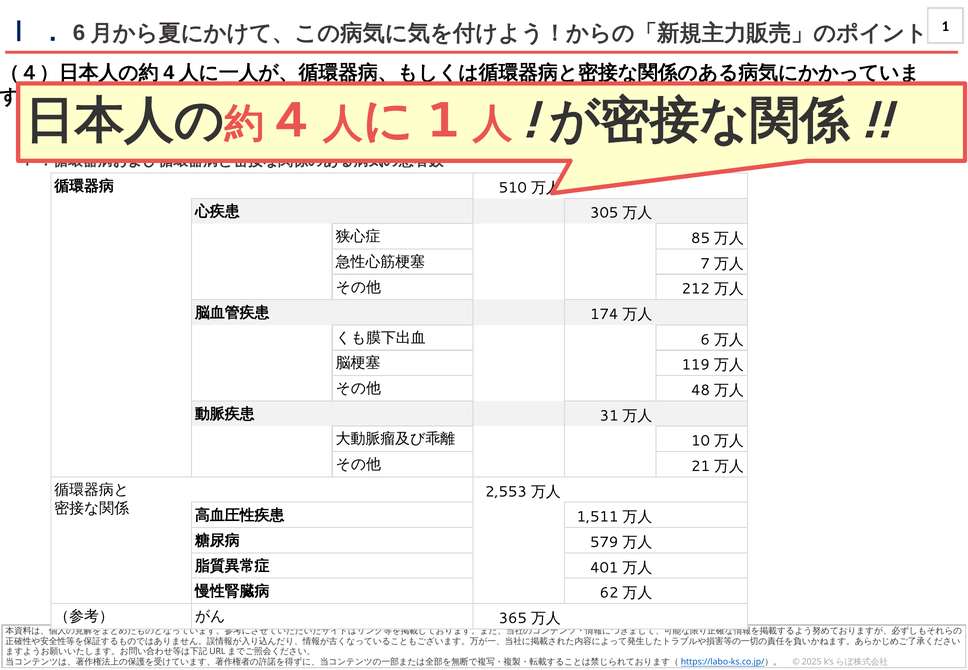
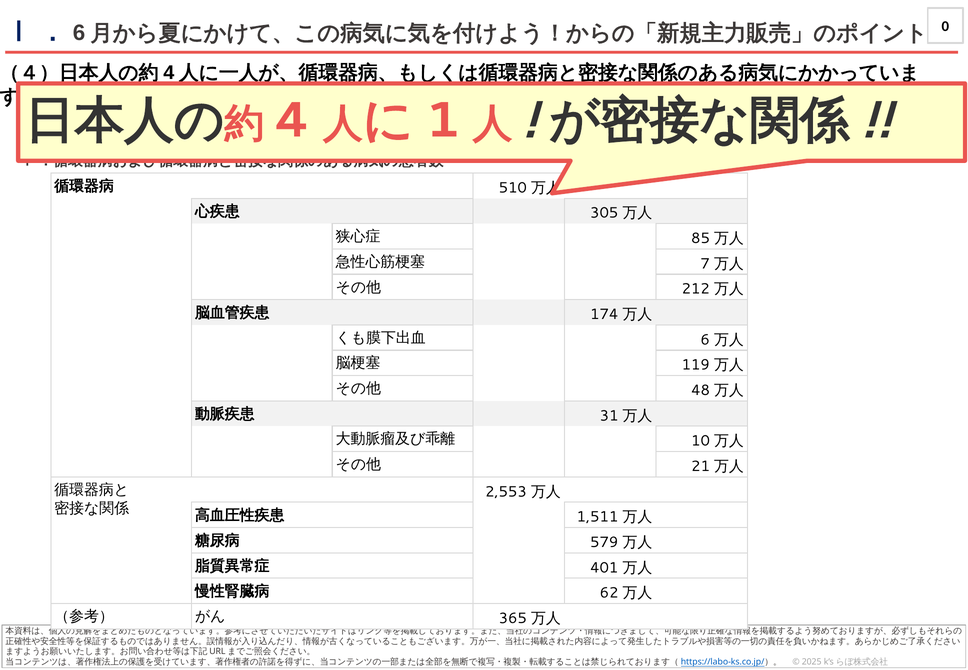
1: 1 -> 0
